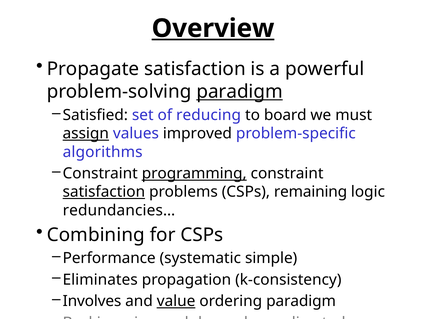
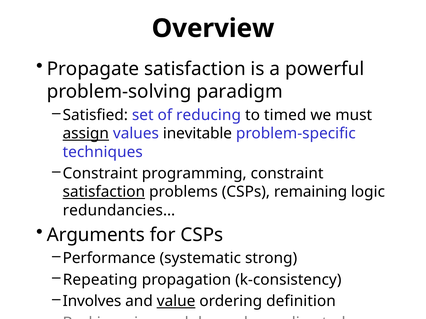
Overview underline: present -> none
paradigm at (240, 92) underline: present -> none
board: board -> timed
improved: improved -> inevitable
algorithms: algorithms -> techniques
programming underline: present -> none
Combining: Combining -> Arguments
simple: simple -> strong
Eliminates: Eliminates -> Repeating
ordering paradigm: paradigm -> definition
